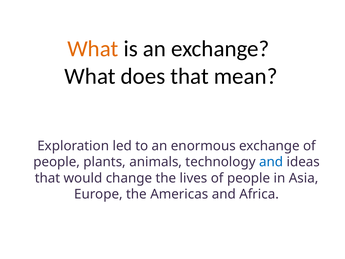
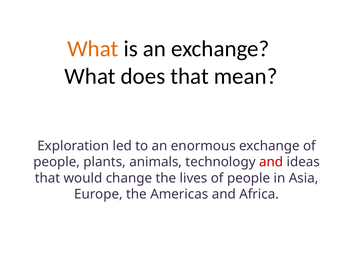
and at (271, 162) colour: blue -> red
